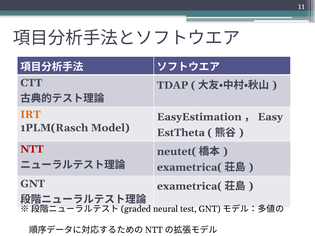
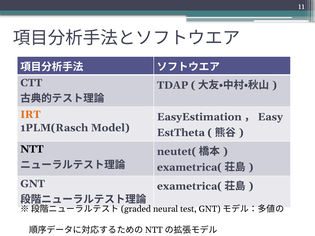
NTT at (32, 149) colour: red -> black
